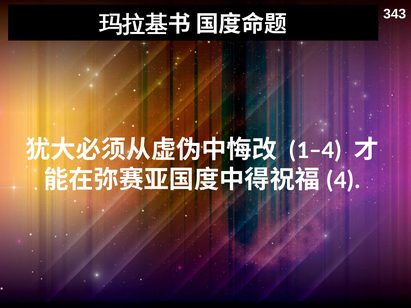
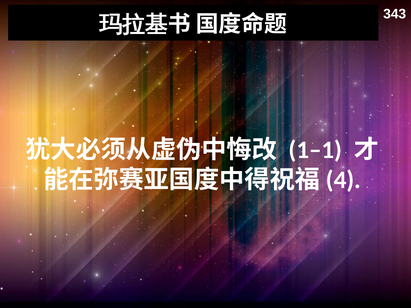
1–4: 1–4 -> 1–1
